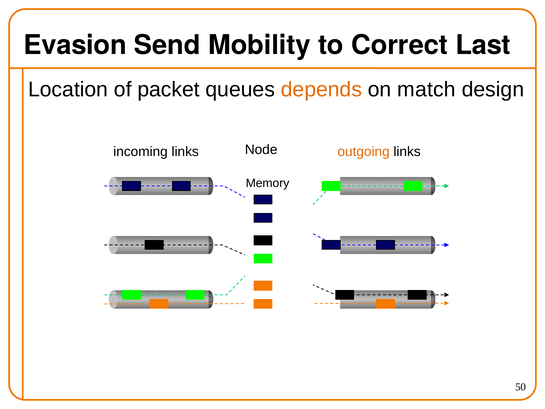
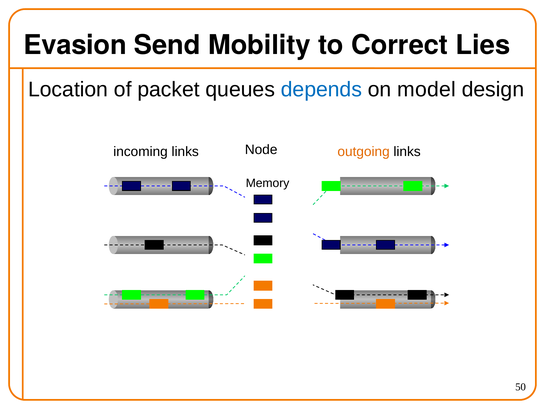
Last: Last -> Lies
depends colour: orange -> blue
match: match -> model
